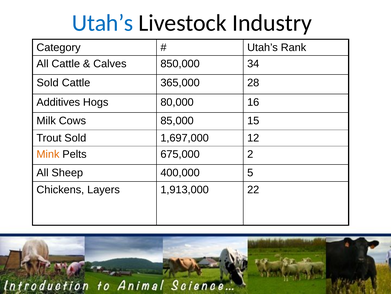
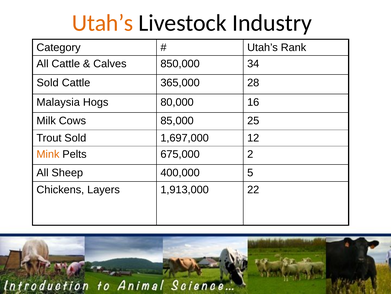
Utah’s at (103, 23) colour: blue -> orange
Additives: Additives -> Malaysia
15: 15 -> 25
